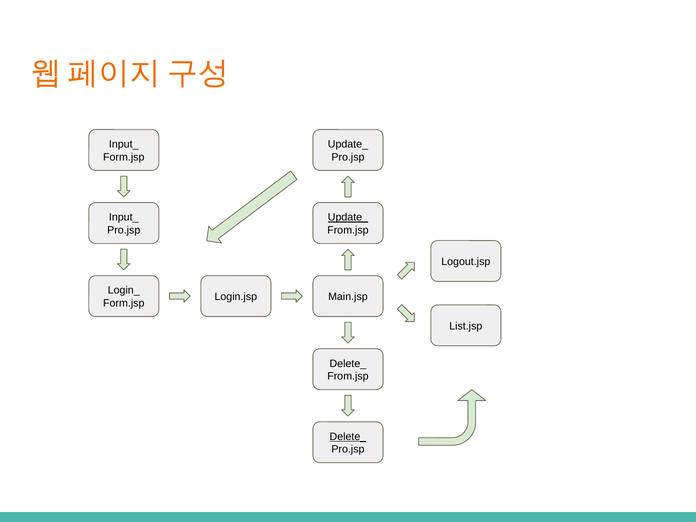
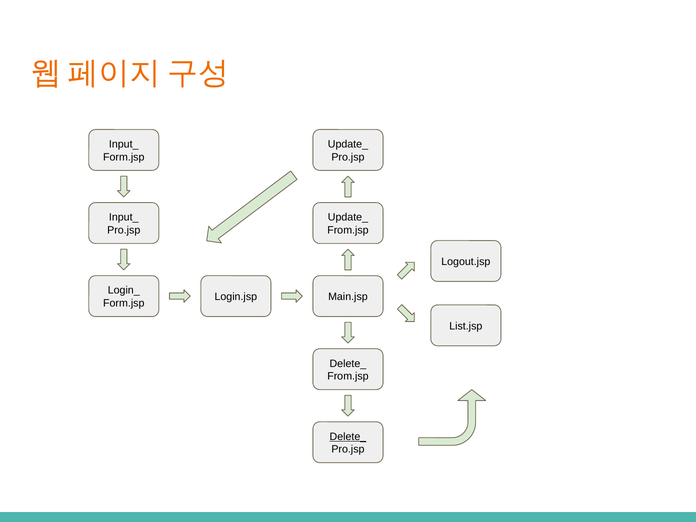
Update_ at (348, 217) underline: present -> none
